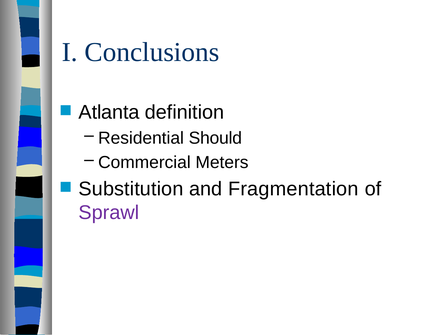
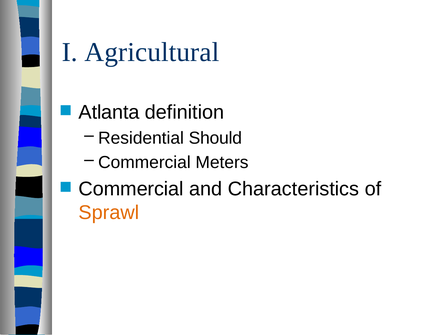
Conclusions: Conclusions -> Agricultural
Substitution at (131, 189): Substitution -> Commercial
Fragmentation: Fragmentation -> Characteristics
Sprawl colour: purple -> orange
